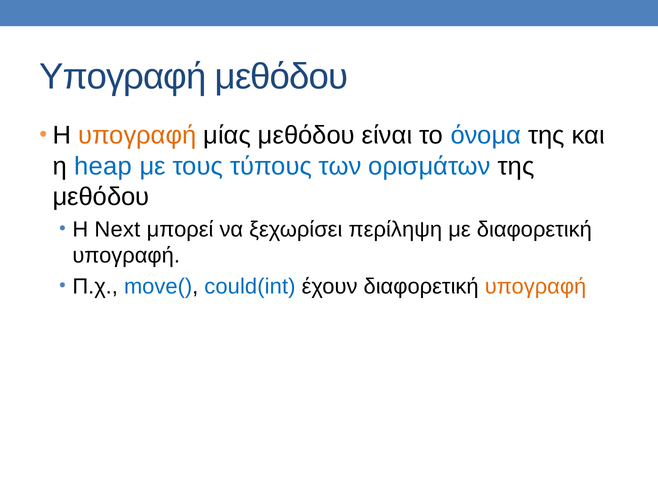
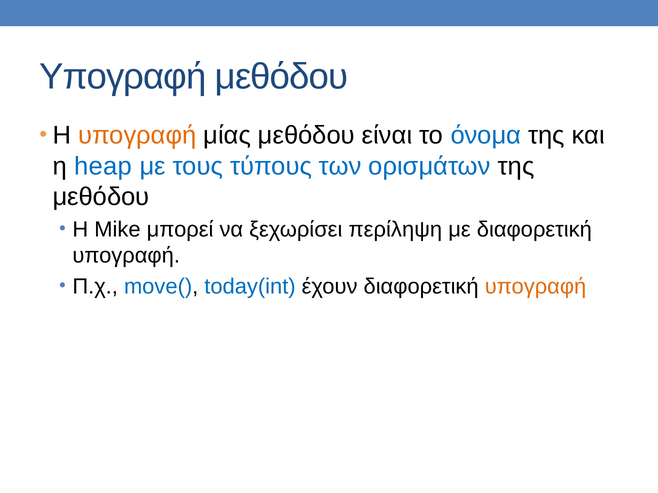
Next: Next -> Mike
could(int: could(int -> today(int
